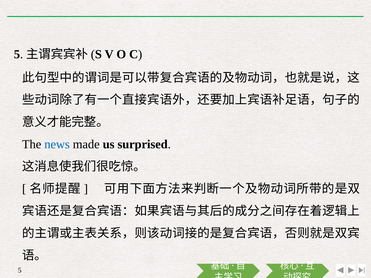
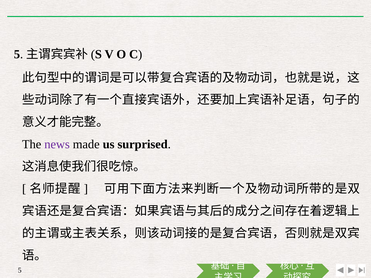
news colour: blue -> purple
